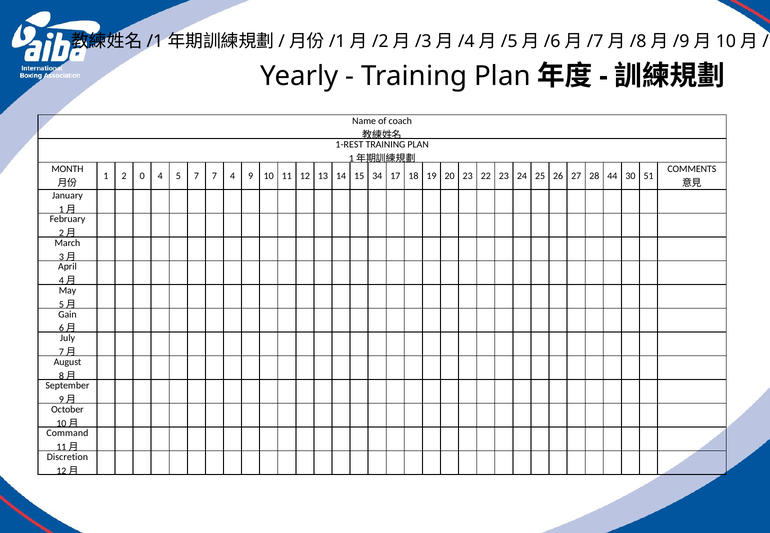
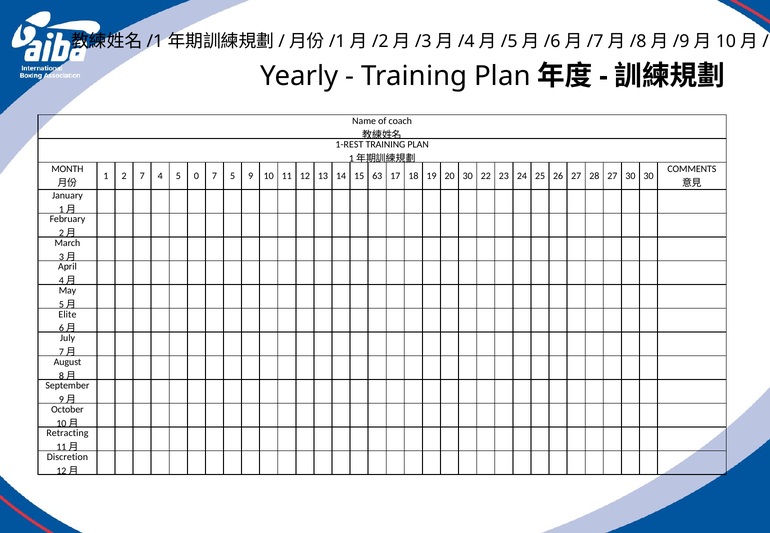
2 0: 0 -> 7
5 7: 7 -> 0
7 4: 4 -> 5
34: 34 -> 63
20 23: 23 -> 30
28 44: 44 -> 27
30 51: 51 -> 30
Gain: Gain -> Elite
Command: Command -> Retracting
